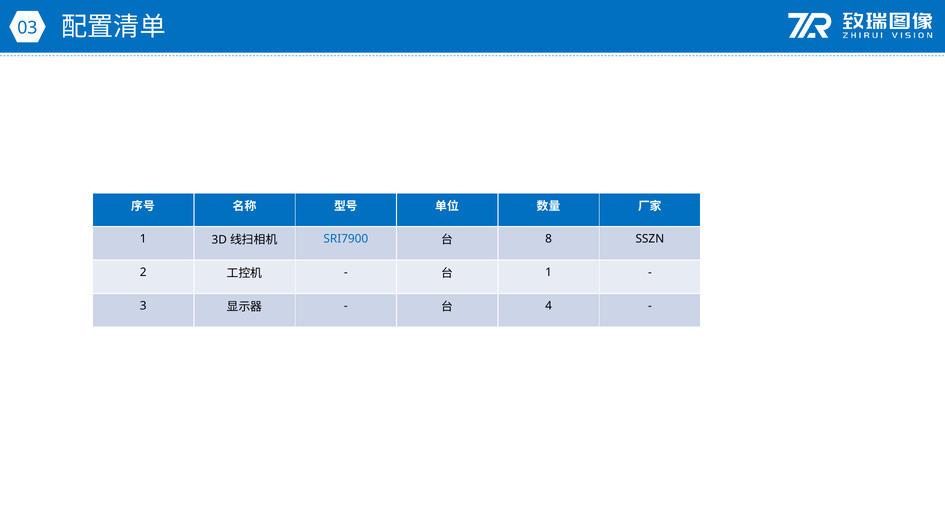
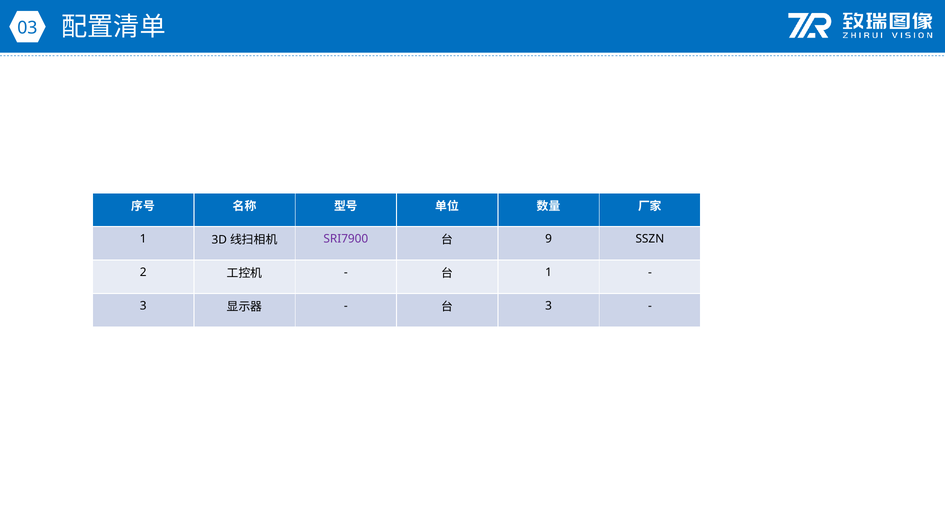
SRI7900 colour: blue -> purple
8: 8 -> 9
4 at (549, 306): 4 -> 3
